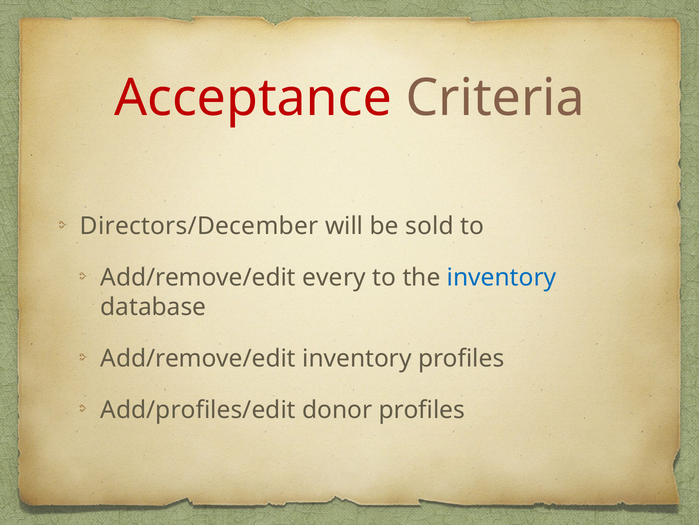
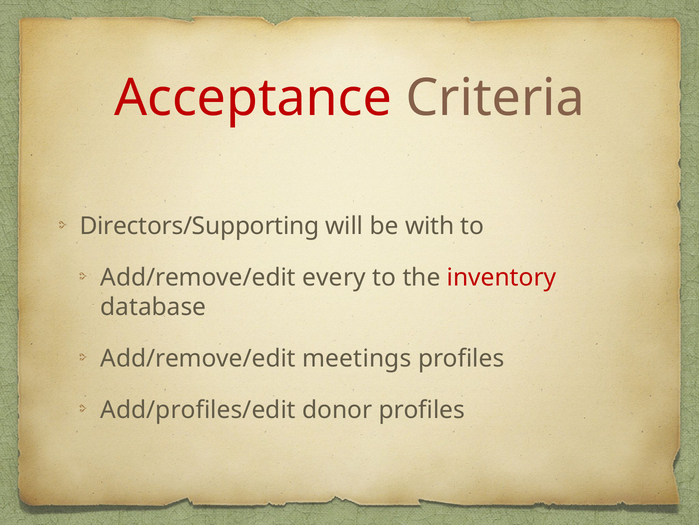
Directors/December: Directors/December -> Directors/Supporting
sold: sold -> with
inventory at (502, 277) colour: blue -> red
Add/remove/edit inventory: inventory -> meetings
